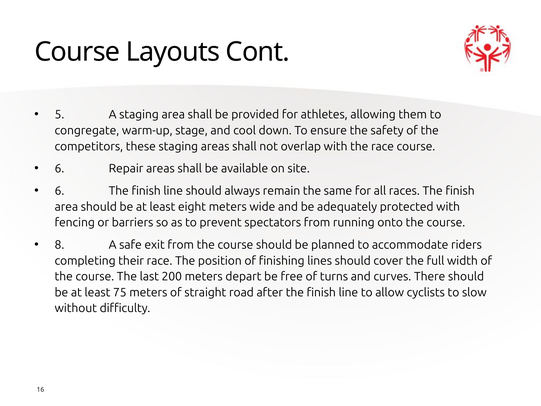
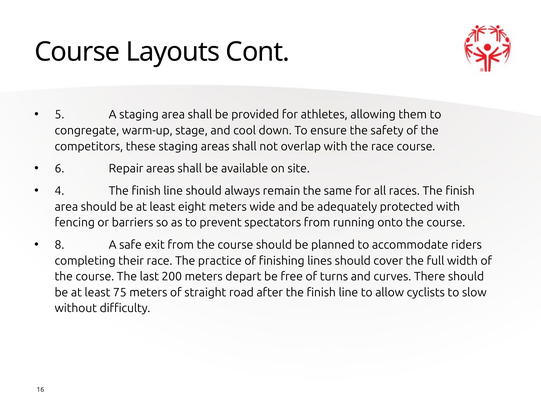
6 at (59, 191): 6 -> 4
position: position -> practice
